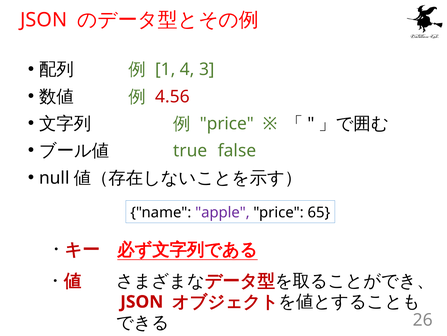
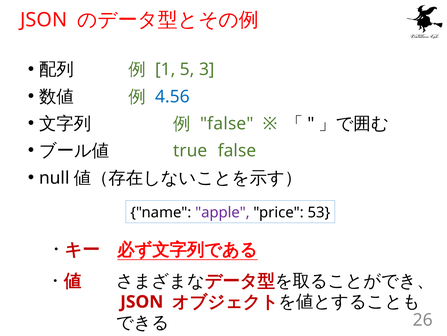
4: 4 -> 5
4.56 colour: red -> blue
price at (227, 123): price -> false
65: 65 -> 53
